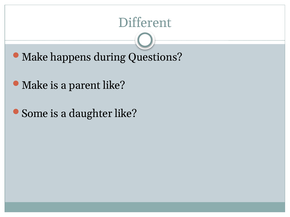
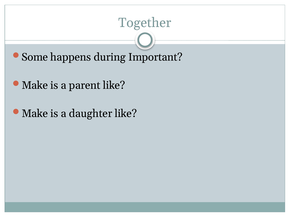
Different: Different -> Together
Make at (35, 57): Make -> Some
Questions: Questions -> Important
Some at (35, 114): Some -> Make
